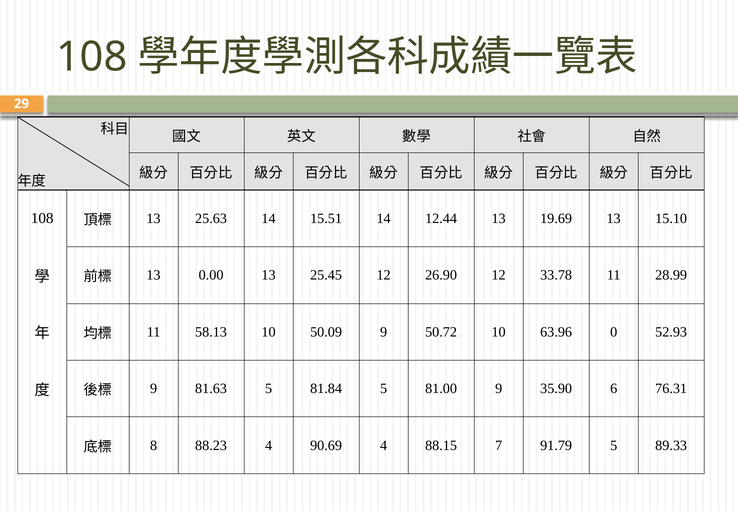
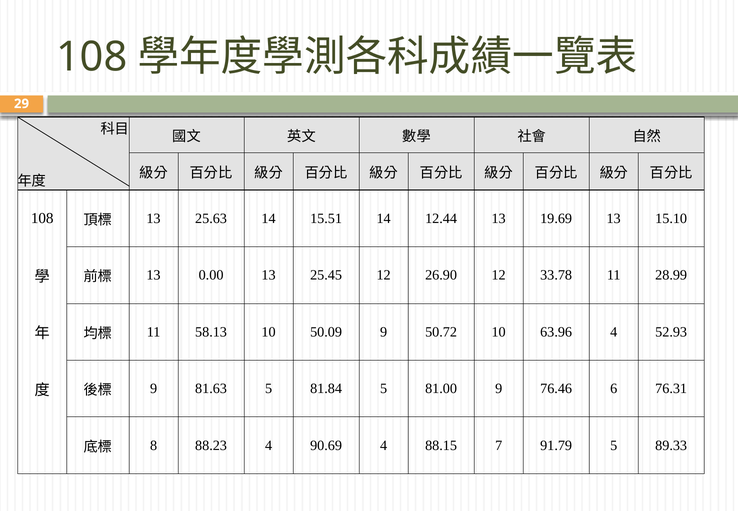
63.96 0: 0 -> 4
35.90: 35.90 -> 76.46
